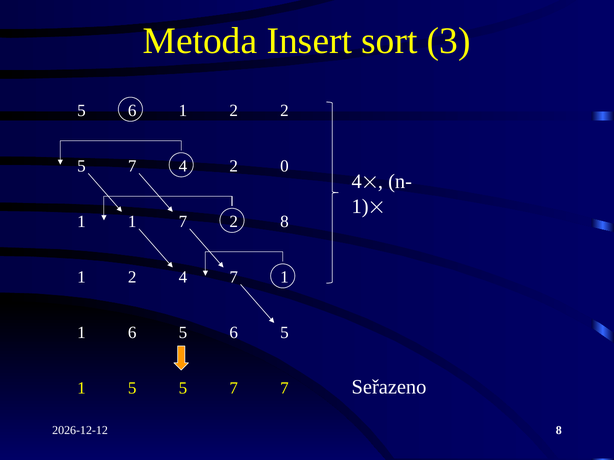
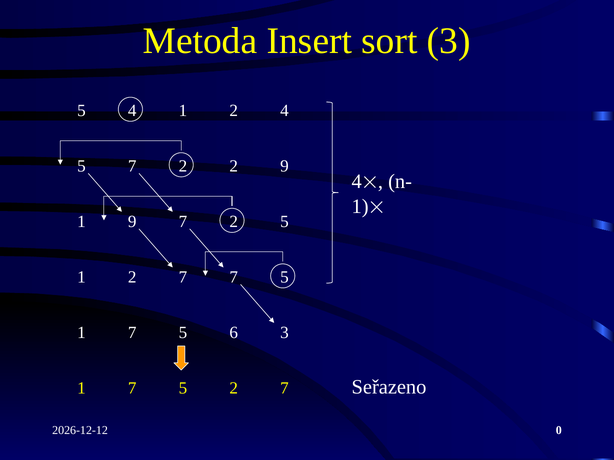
6 at (132, 111): 6 -> 4
2 2: 2 -> 4
5 7 4: 4 -> 2
2 0: 0 -> 9
1 at (132, 222): 1 -> 9
2 8: 8 -> 5
1 2 4: 4 -> 7
1 at (284, 277): 1 -> 5
6 at (132, 333): 6 -> 7
5 6 5: 5 -> 3
5 at (132, 389): 5 -> 7
7 at (234, 389): 7 -> 2
8 at (559, 431): 8 -> 0
